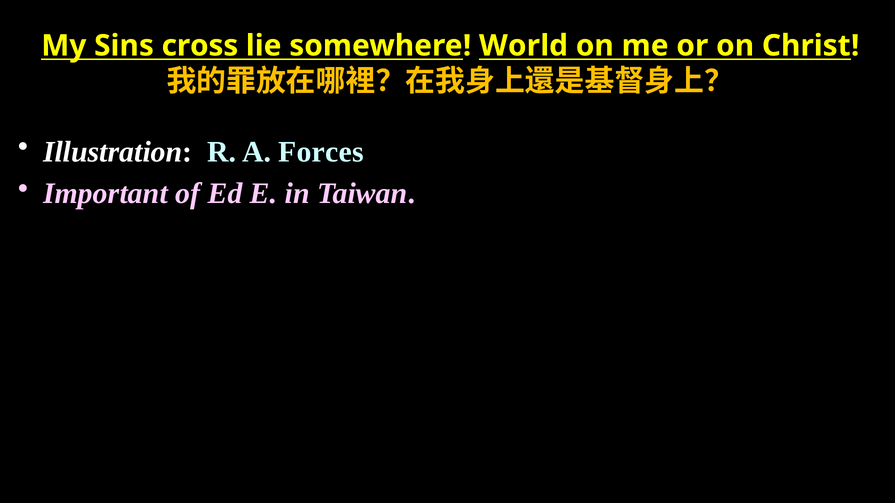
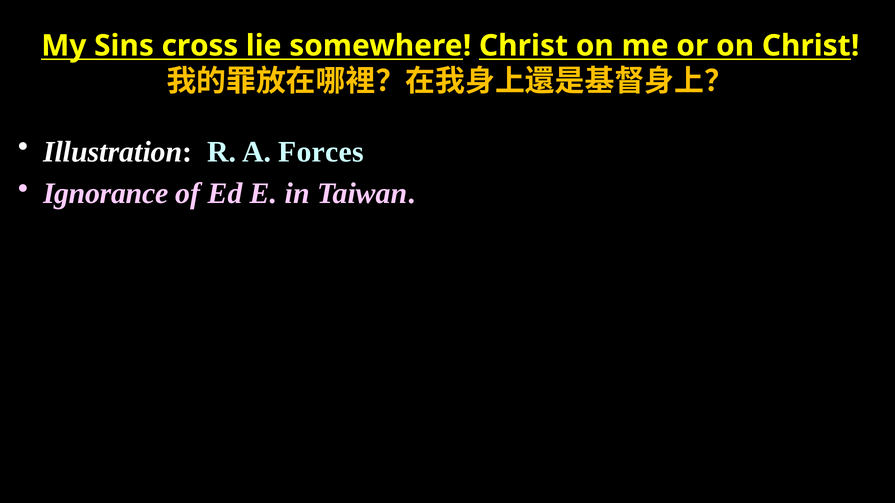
somewhere World: World -> Christ
Important: Important -> Ignorance
